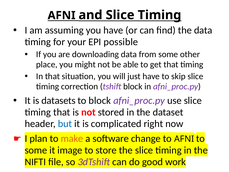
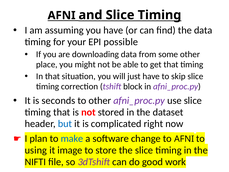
datasets: datasets -> seconds
to block: block -> other
make colour: orange -> blue
some at (36, 150): some -> using
